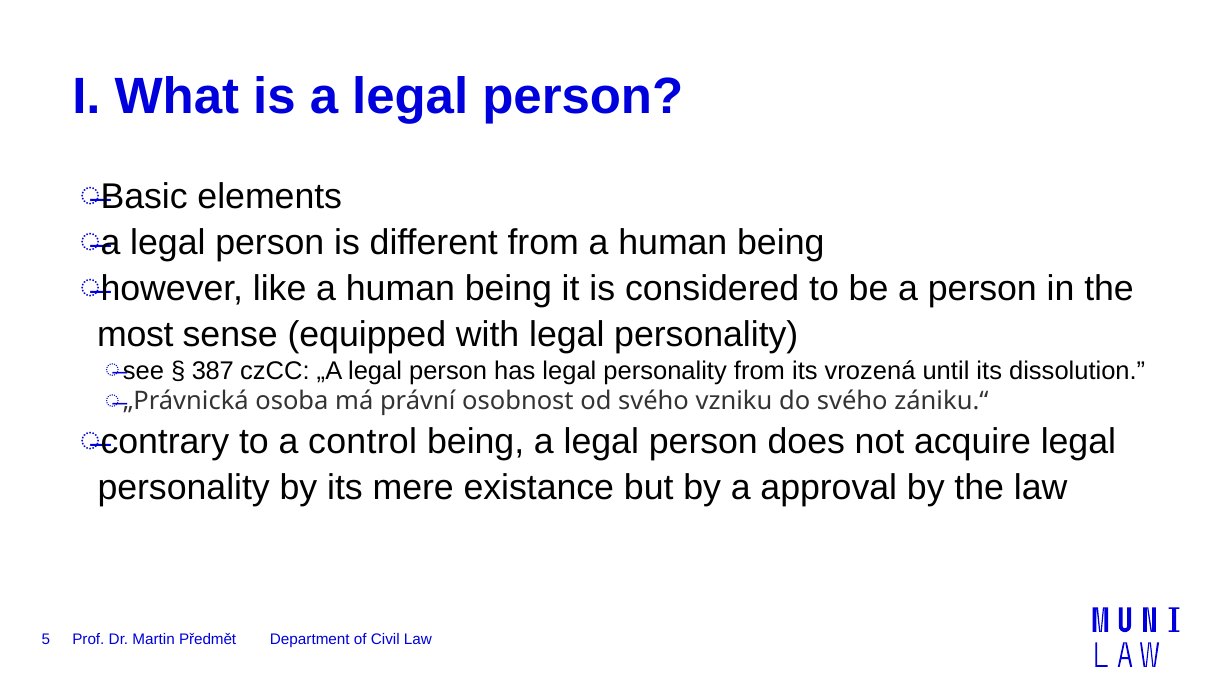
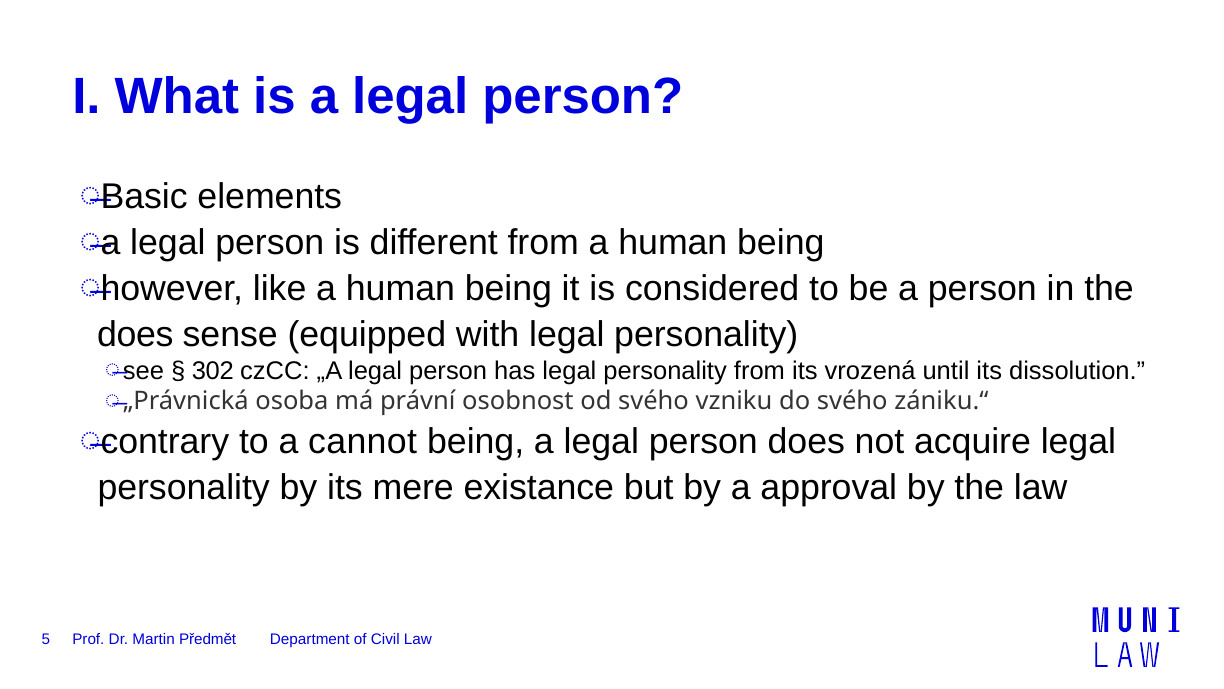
most at (135, 335): most -> does
387: 387 -> 302
control: control -> cannot
